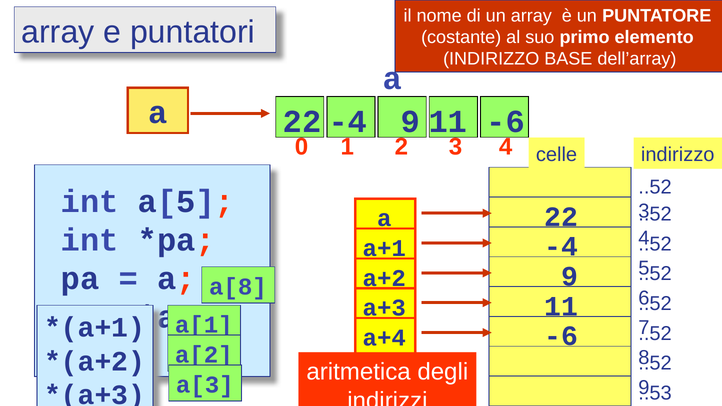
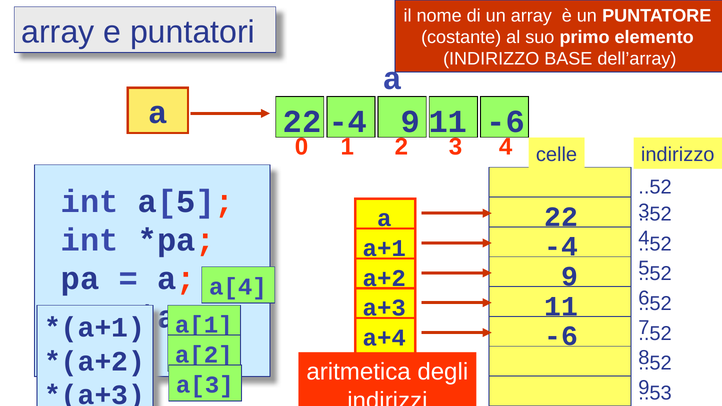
a[8: a[8 -> a[4
